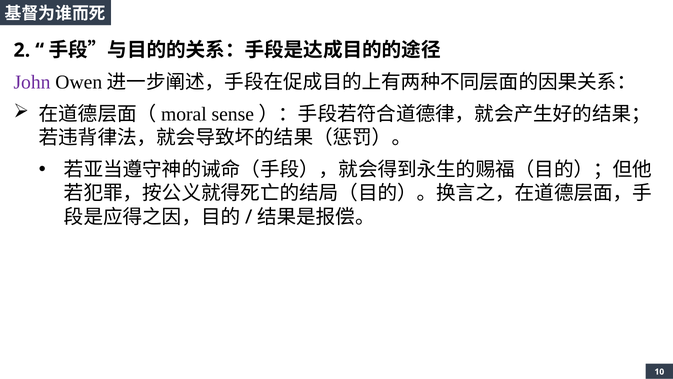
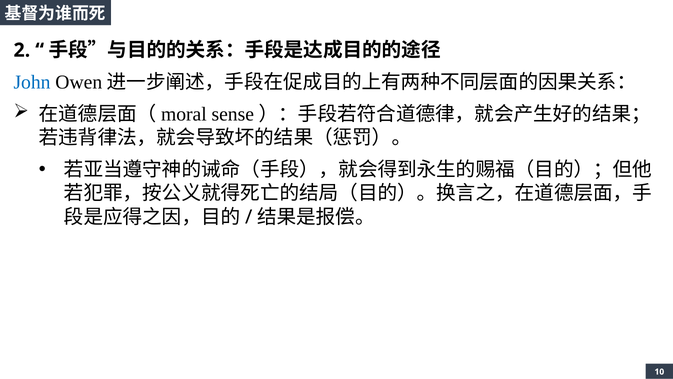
John colour: purple -> blue
